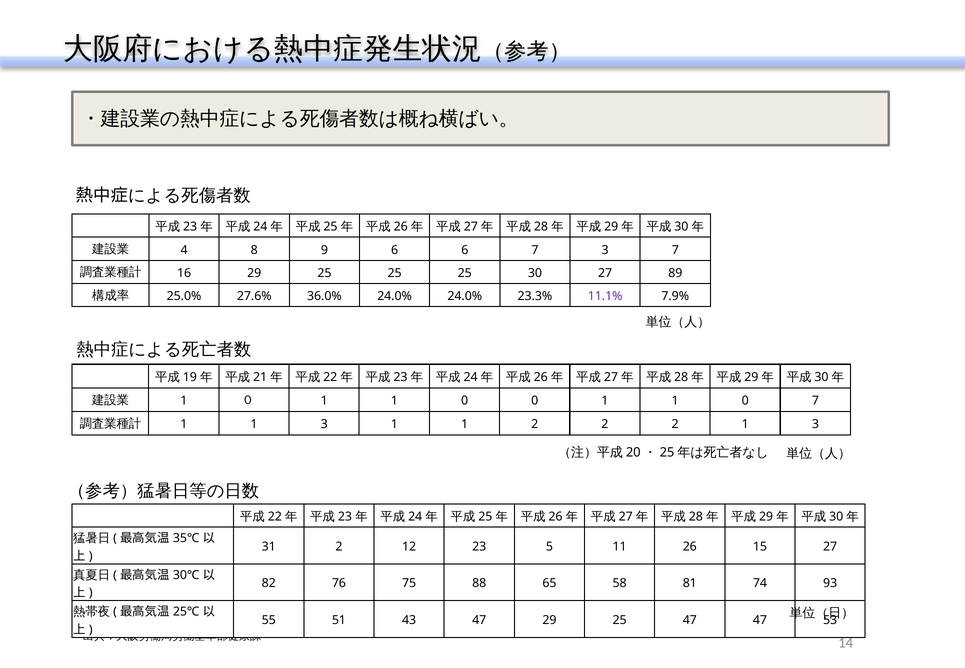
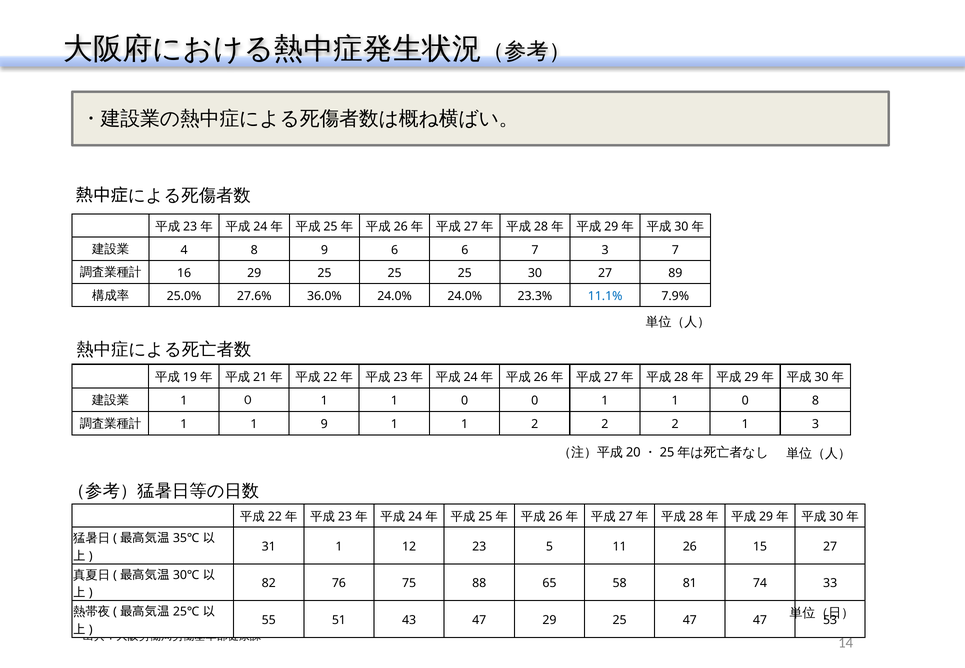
11.1% colour: purple -> blue
0 7: 7 -> 8
1 1 3: 3 -> 9
31 2: 2 -> 1
93: 93 -> 33
